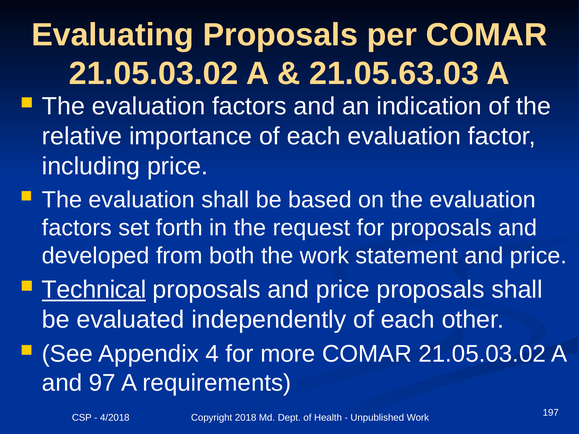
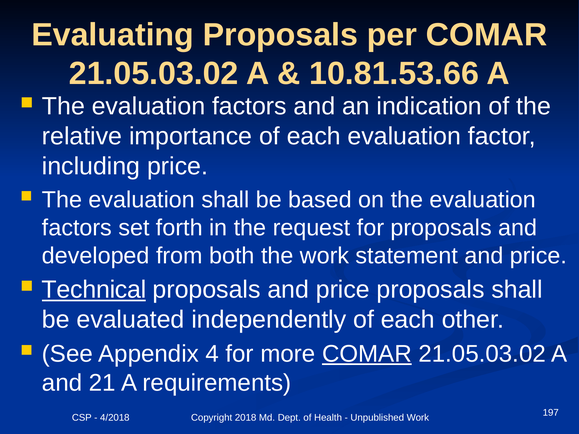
21.05.63.03: 21.05.63.03 -> 10.81.53.66
COMAR at (367, 354) underline: none -> present
97: 97 -> 21
